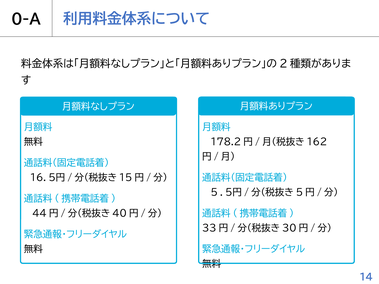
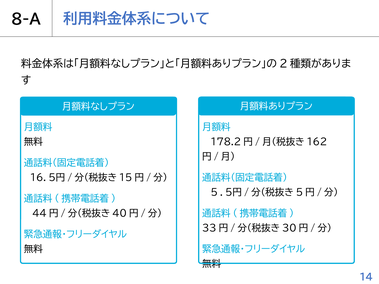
0-A: 0-A -> 8-A
